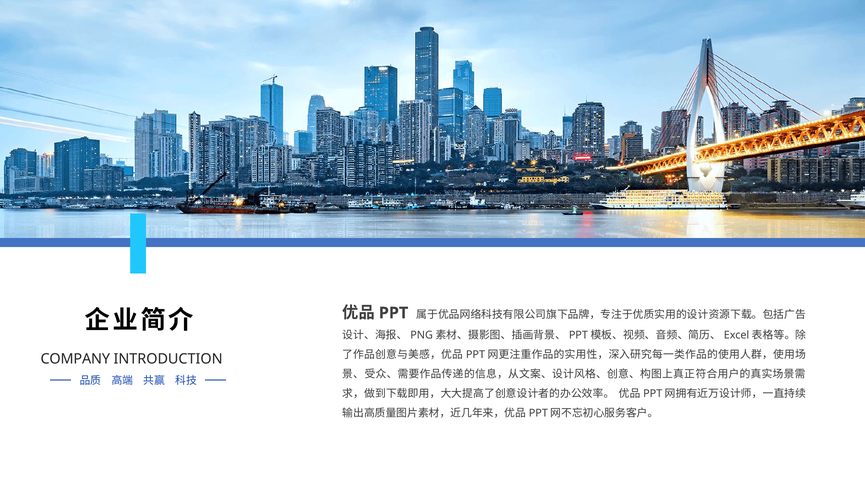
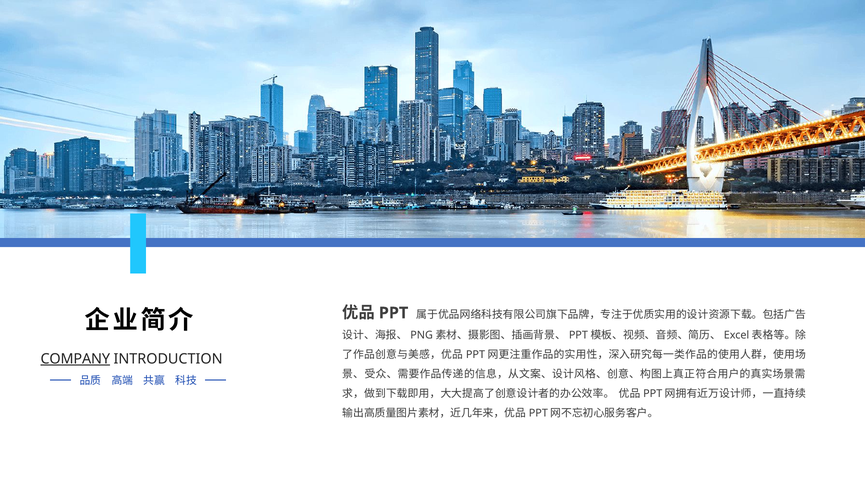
COMPANY underline: none -> present
